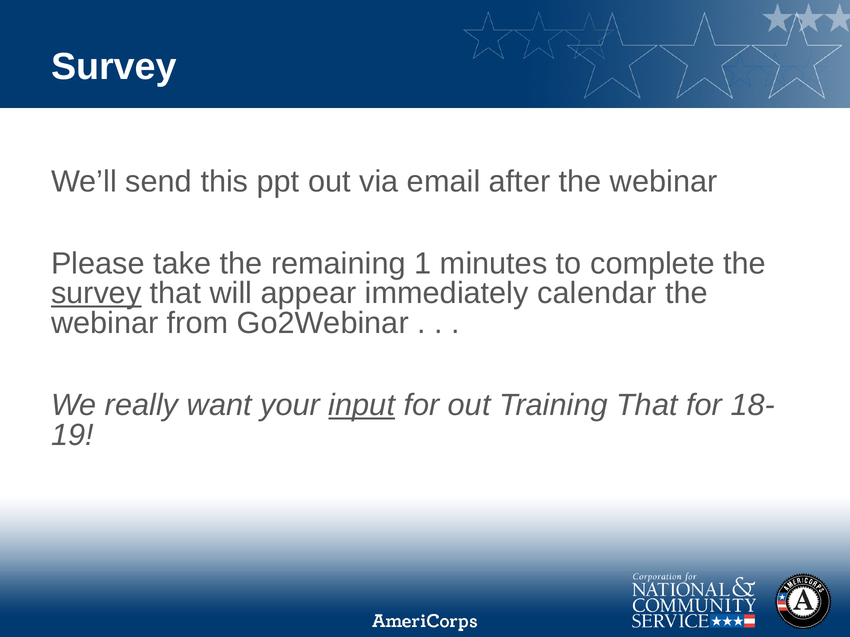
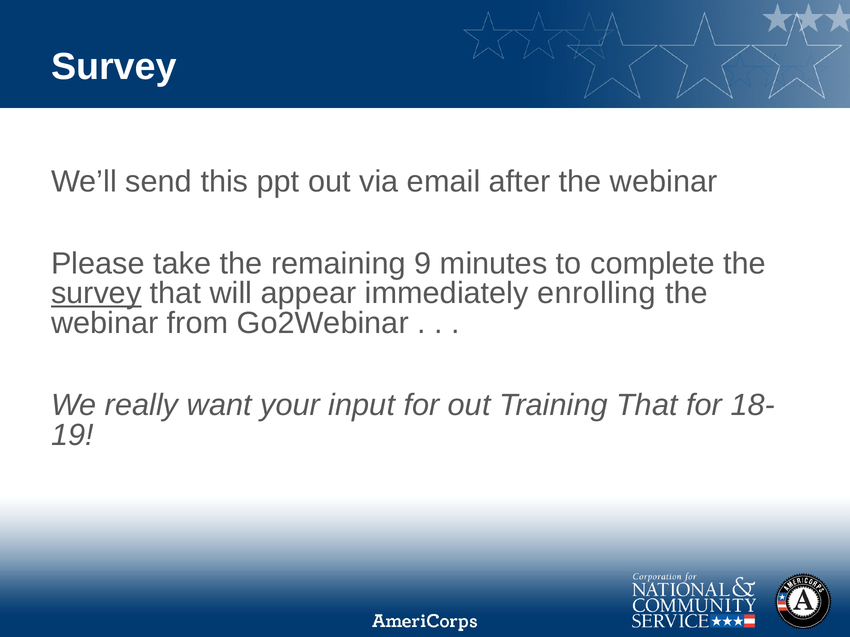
1: 1 -> 9
calendar: calendar -> enrolling
input underline: present -> none
